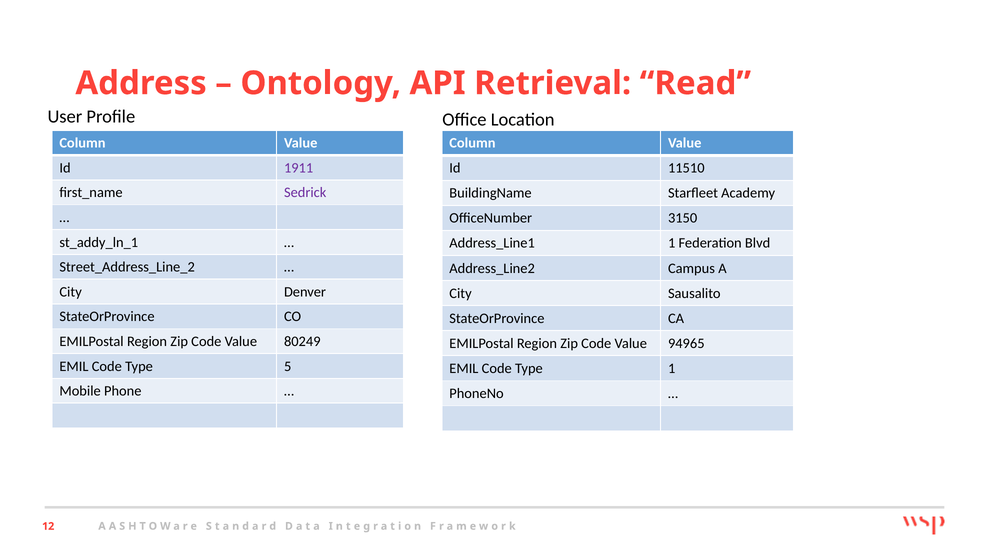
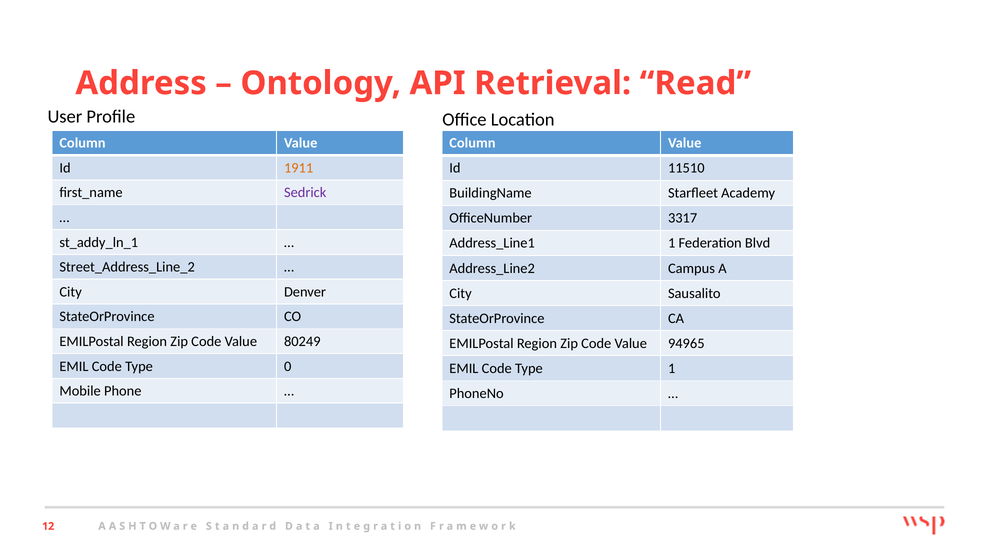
1911 colour: purple -> orange
3150: 3150 -> 3317
5: 5 -> 0
